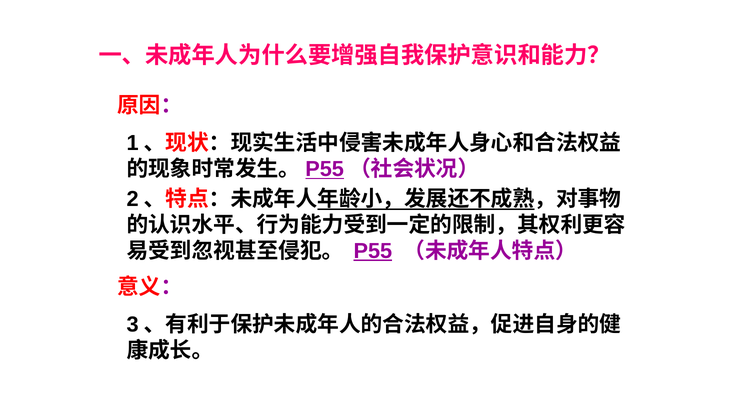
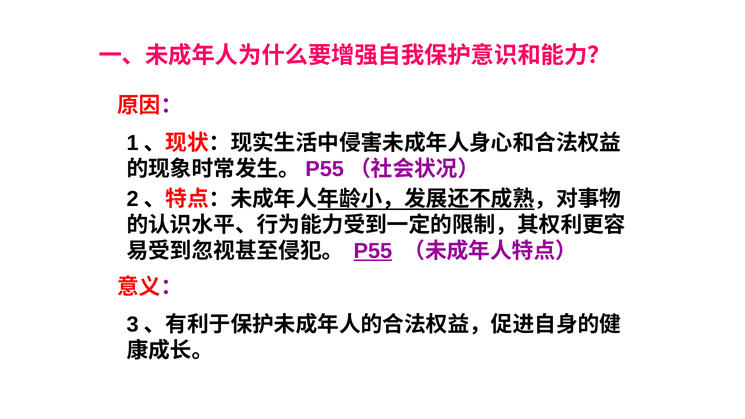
P55 at (325, 169) underline: present -> none
